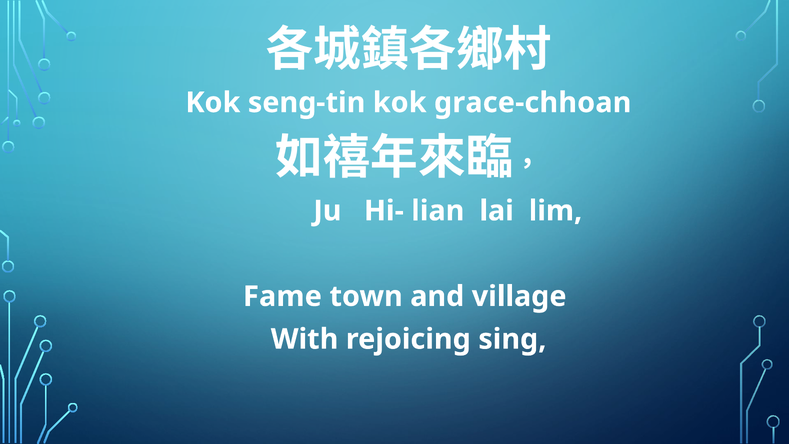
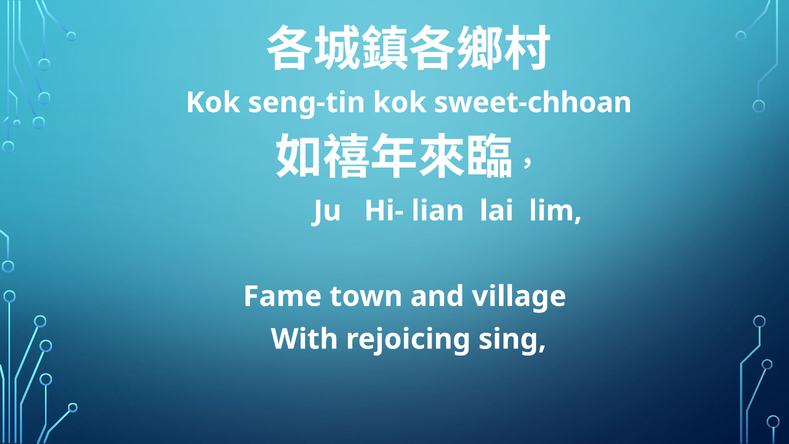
grace-chhoan: grace-chhoan -> sweet-chhoan
